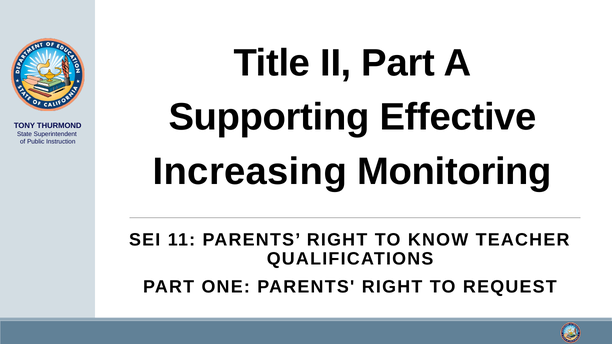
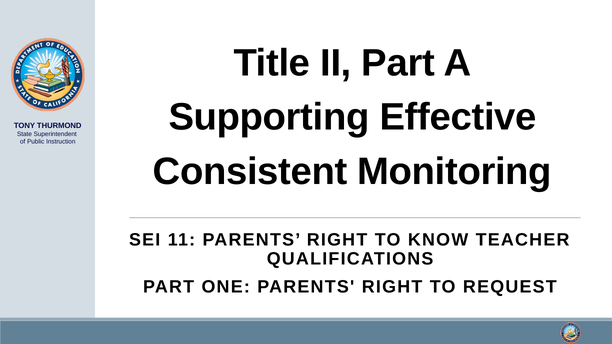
Increasing: Increasing -> Consistent
